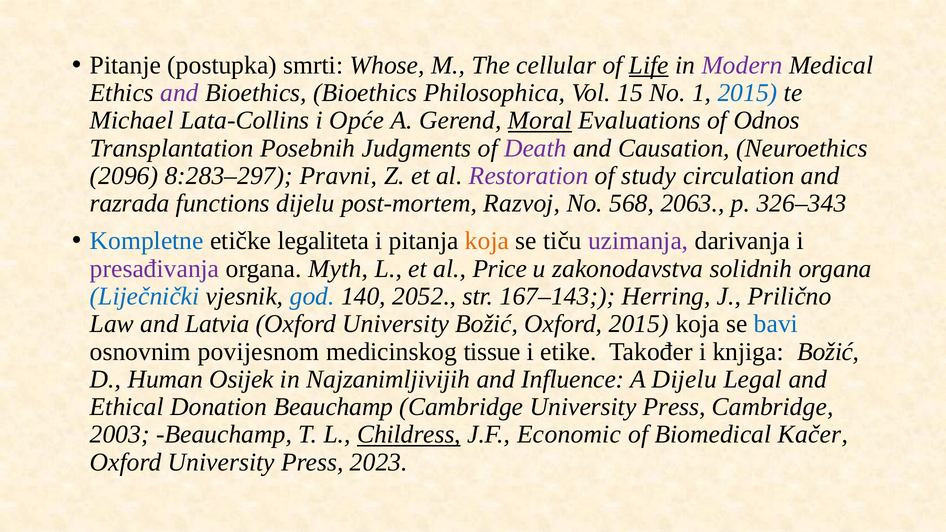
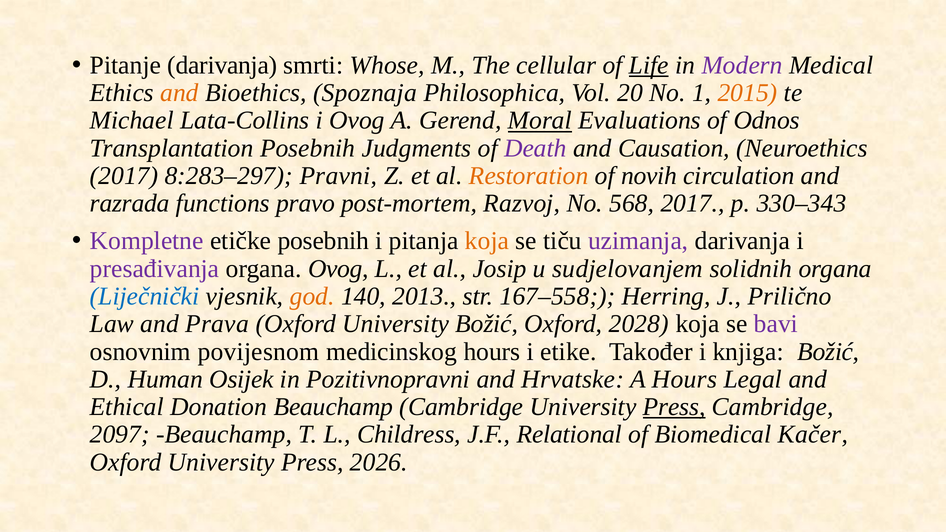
Pitanje postupka: postupka -> darivanja
and at (179, 93) colour: purple -> orange
Bioethics Bioethics: Bioethics -> Spoznaja
15: 15 -> 20
2015 at (748, 93) colour: blue -> orange
i Opće: Opće -> Ovog
2096 at (124, 176): 2096 -> 2017
Restoration colour: purple -> orange
study: study -> novih
functions dijelu: dijelu -> pravo
568 2063: 2063 -> 2017
326–343: 326–343 -> 330–343
Kompletne colour: blue -> purple
etičke legaliteta: legaliteta -> posebnih
organa Myth: Myth -> Ovog
Price: Price -> Josip
zakonodavstva: zakonodavstva -> sudjelovanjem
god colour: blue -> orange
2052: 2052 -> 2013
167–143: 167–143 -> 167–558
Latvia: Latvia -> Prava
Oxford 2015: 2015 -> 2028
bavi colour: blue -> purple
medicinskog tissue: tissue -> hours
Najzanimljivijih: Najzanimljivijih -> Pozitivnopravni
Influence: Influence -> Hrvatske
A Dijelu: Dijelu -> Hours
Press at (674, 407) underline: none -> present
2003: 2003 -> 2097
Childress underline: present -> none
Economic: Economic -> Relational
2023: 2023 -> 2026
